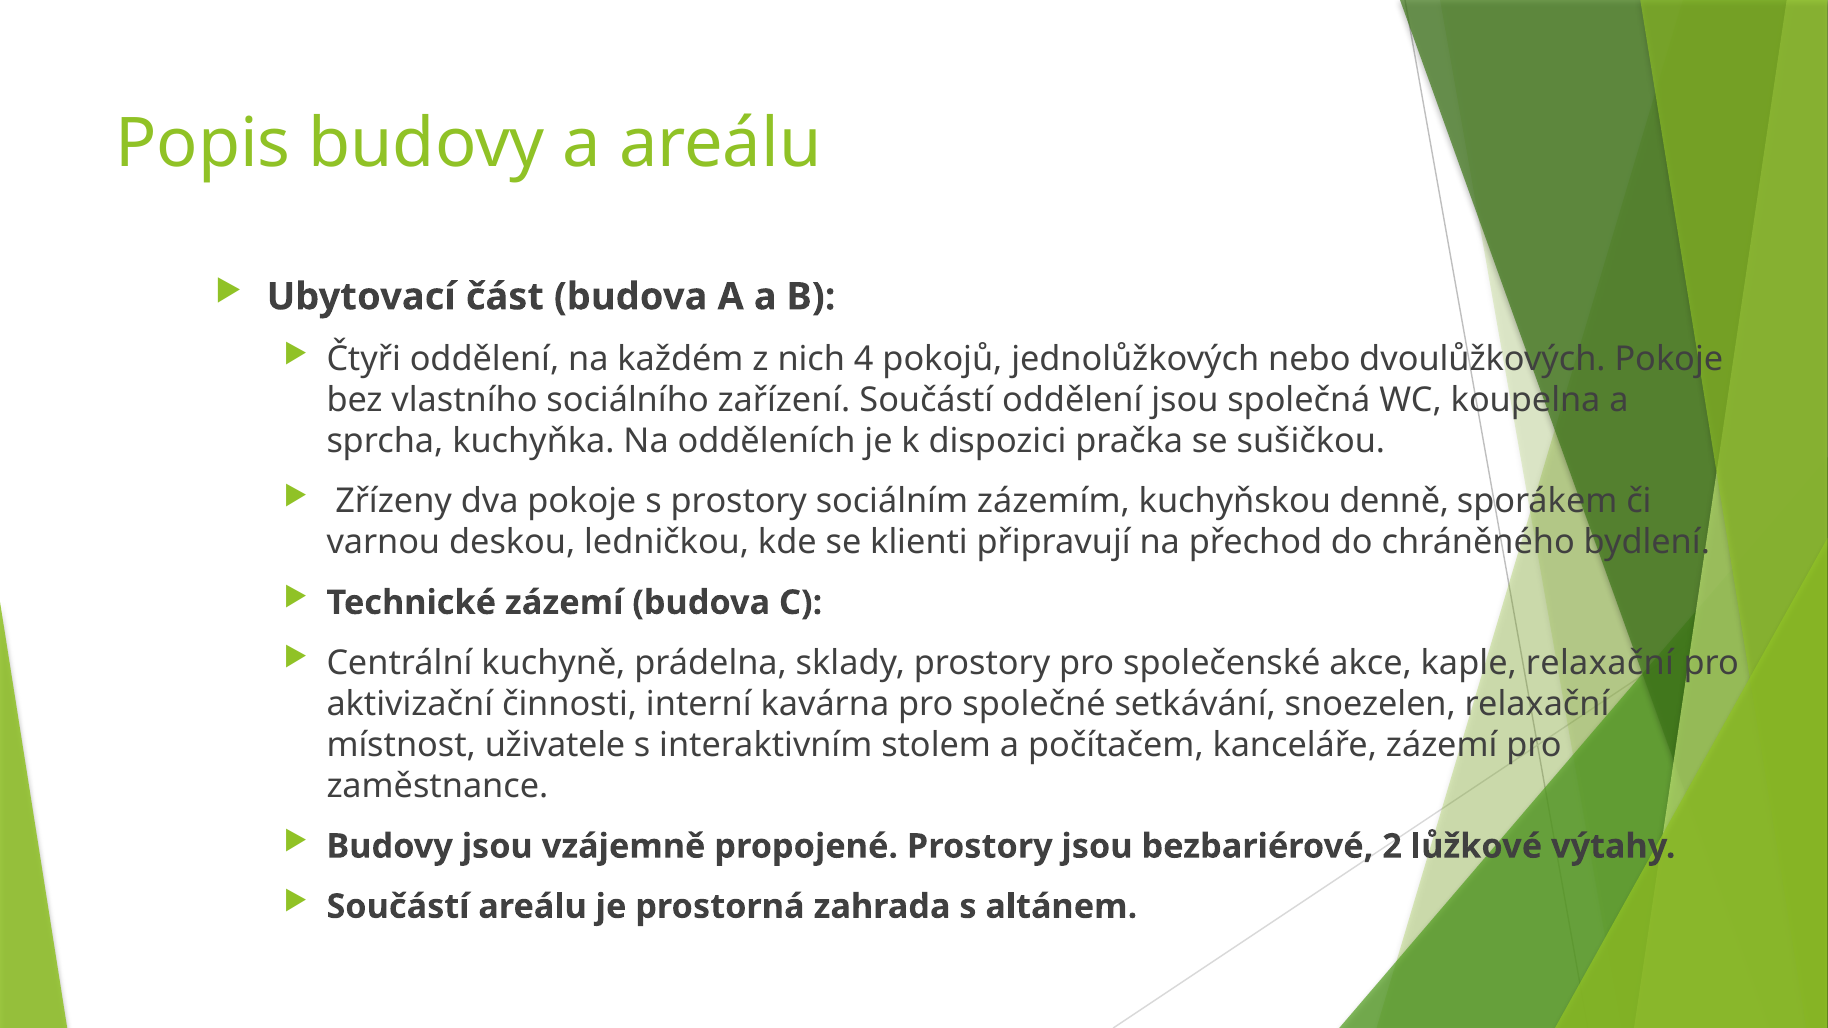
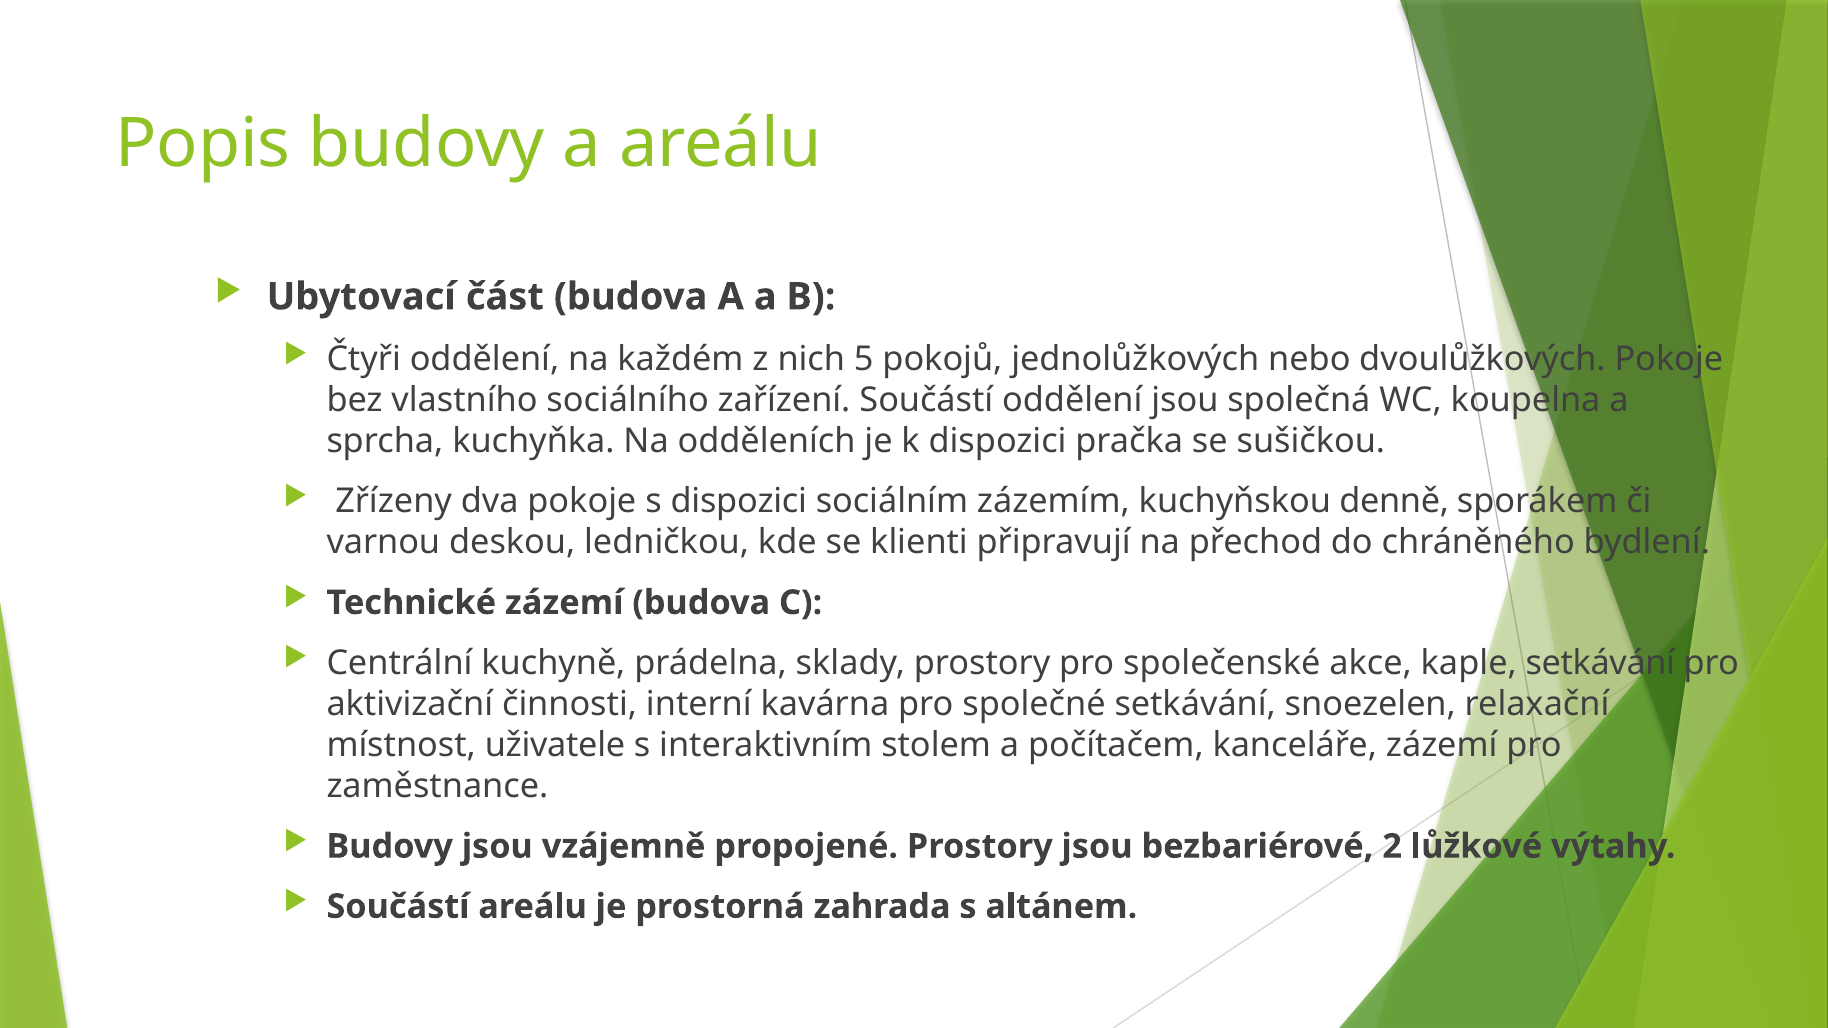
4: 4 -> 5
s prostory: prostory -> dispozici
kaple relaxační: relaxační -> setkávání
